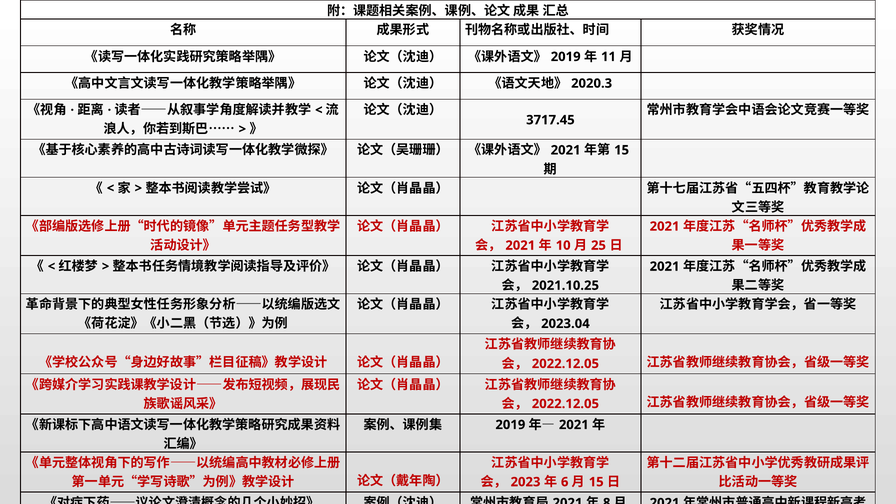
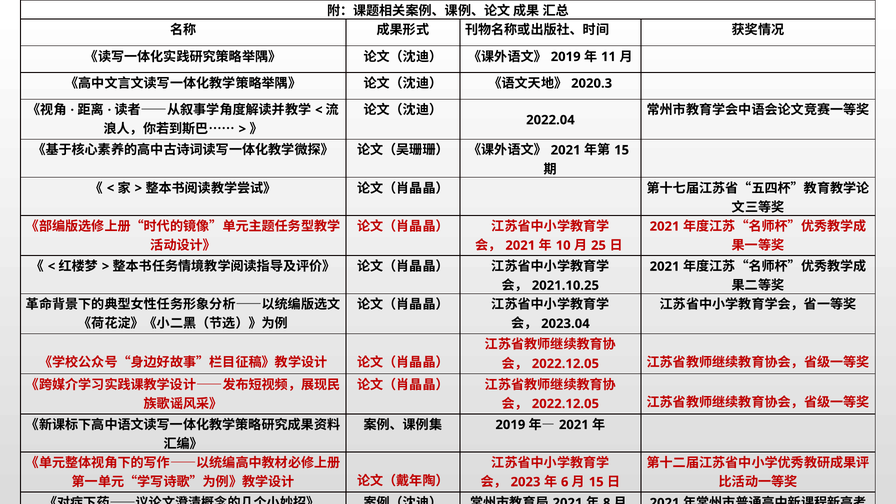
3717.45: 3717.45 -> 2022.04
